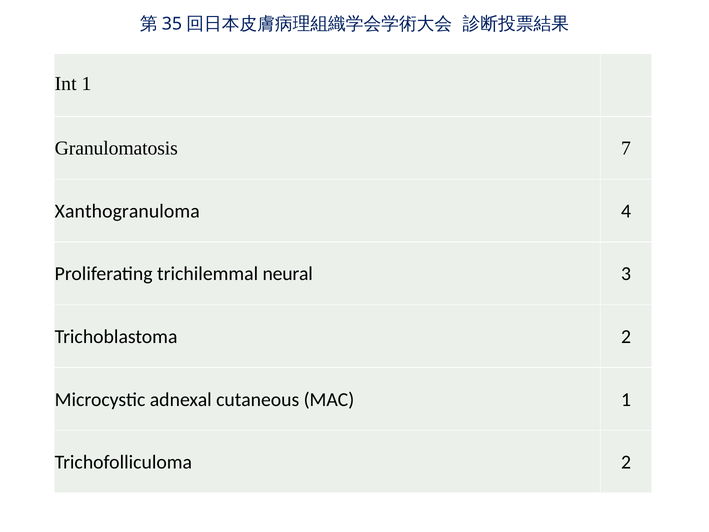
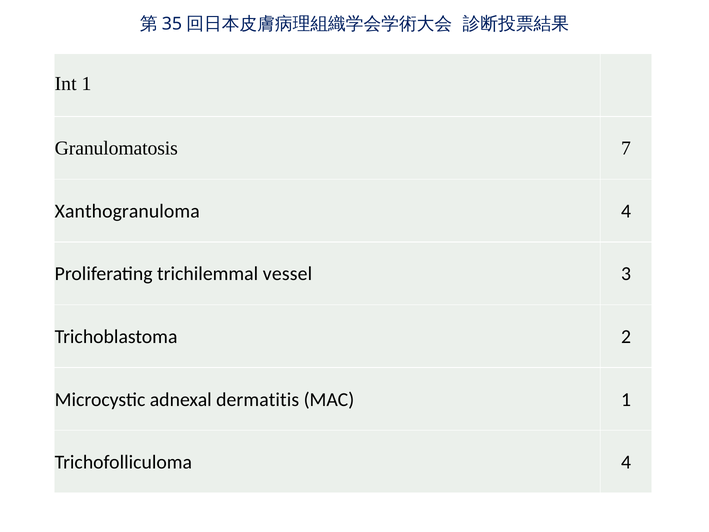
neural: neural -> vessel
cutaneous: cutaneous -> dermatitis
Trichofolliculoma 2: 2 -> 4
